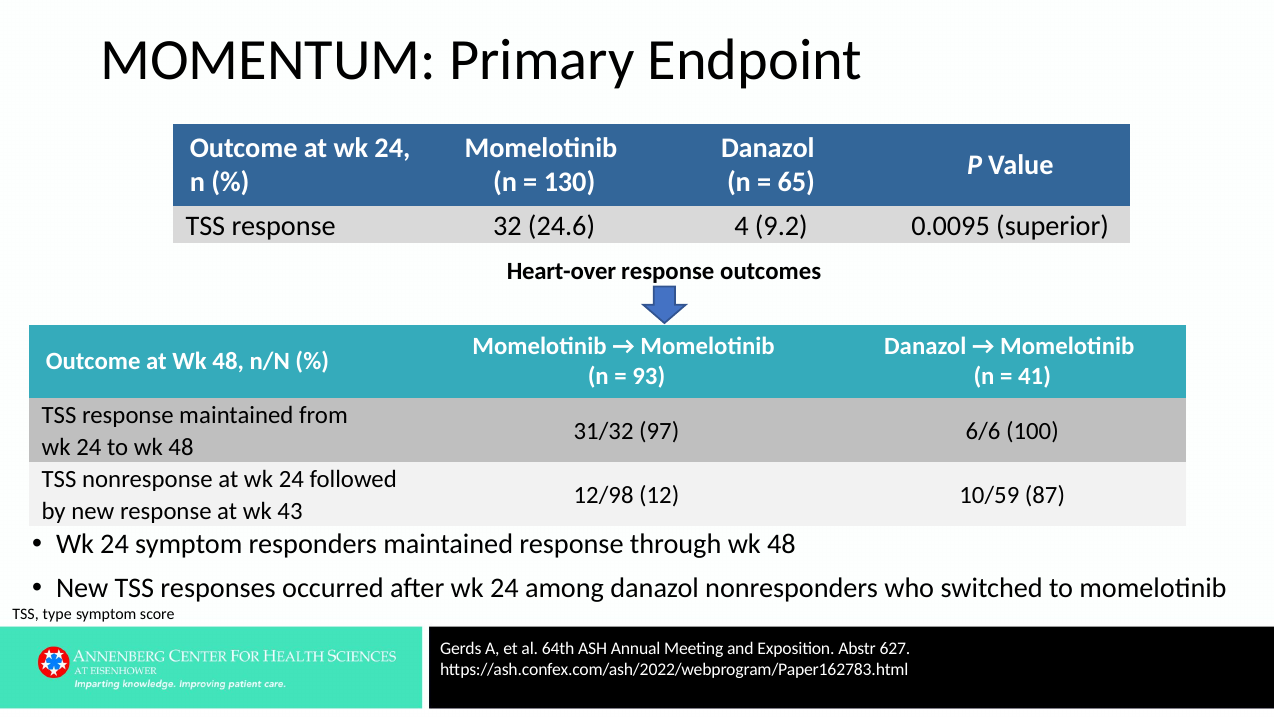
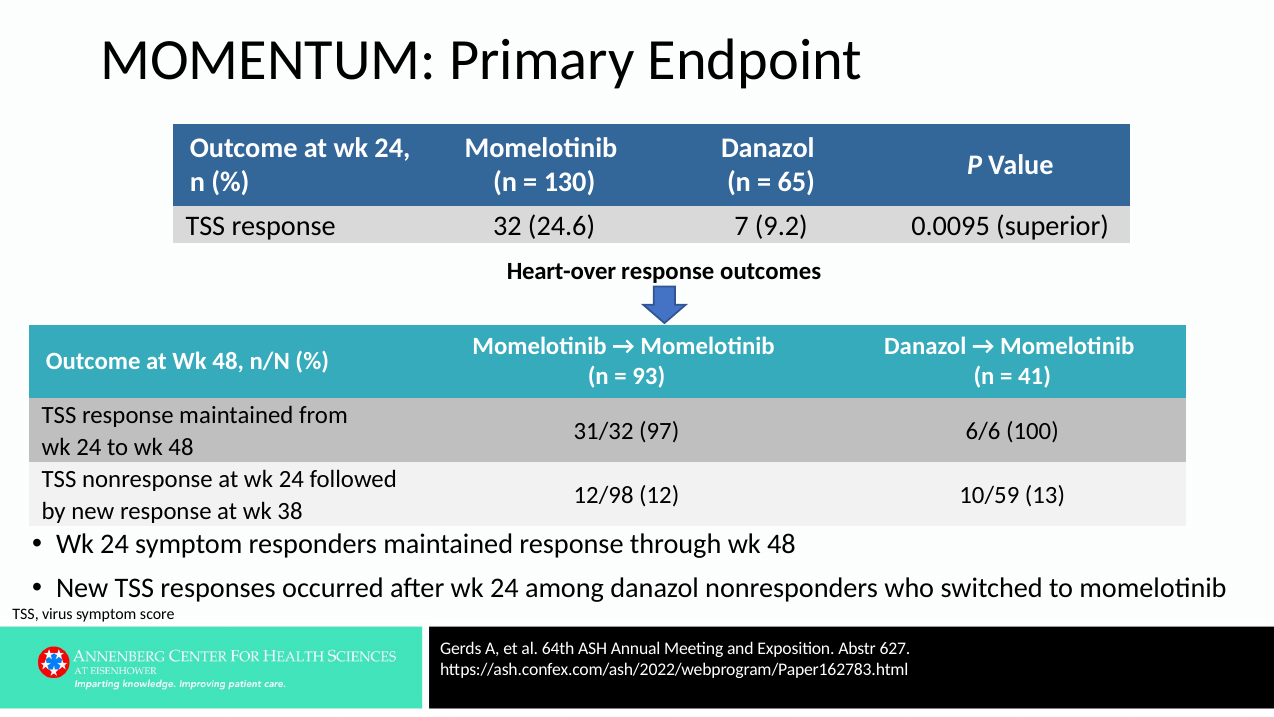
4: 4 -> 7
87: 87 -> 13
43: 43 -> 38
type: type -> virus
